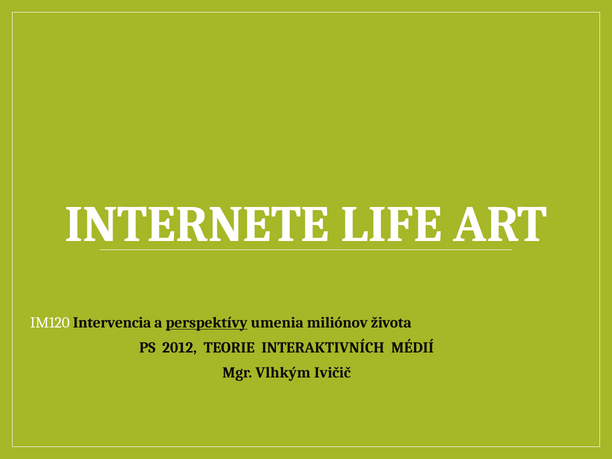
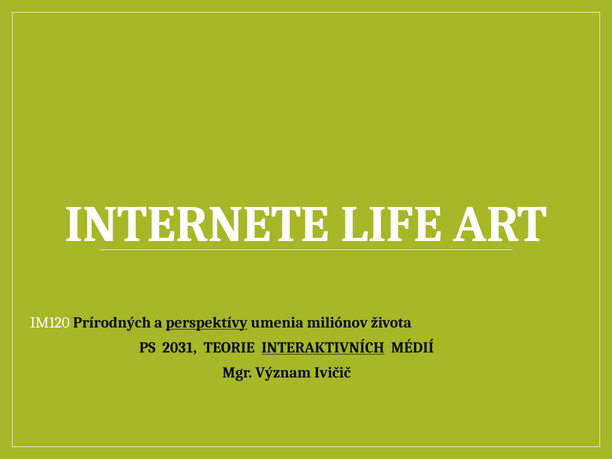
Intervencia: Intervencia -> Prírodných
2012: 2012 -> 2031
INTERAKTIVNÍCH underline: none -> present
Vlhkým: Vlhkým -> Význam
